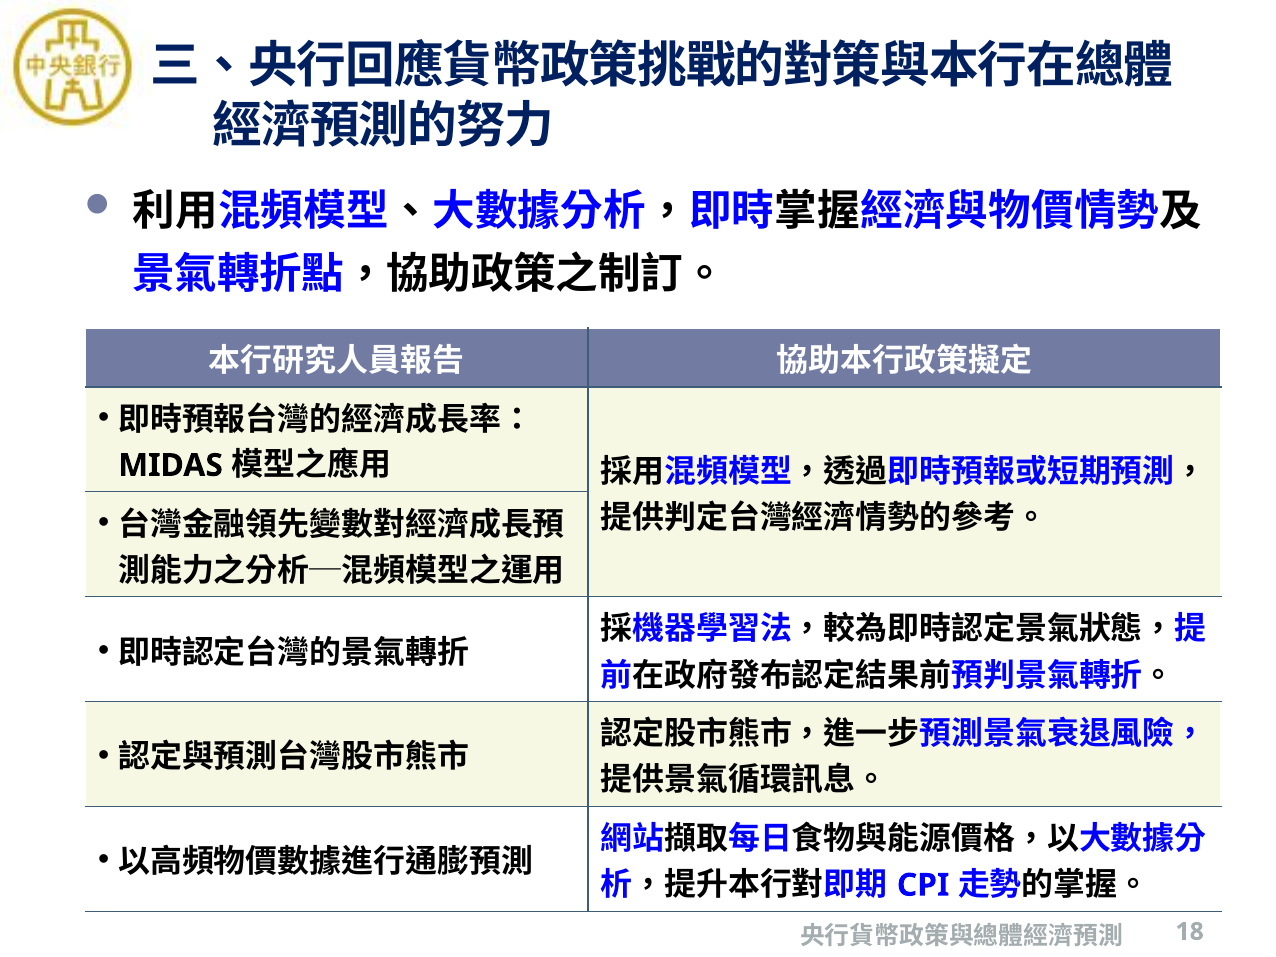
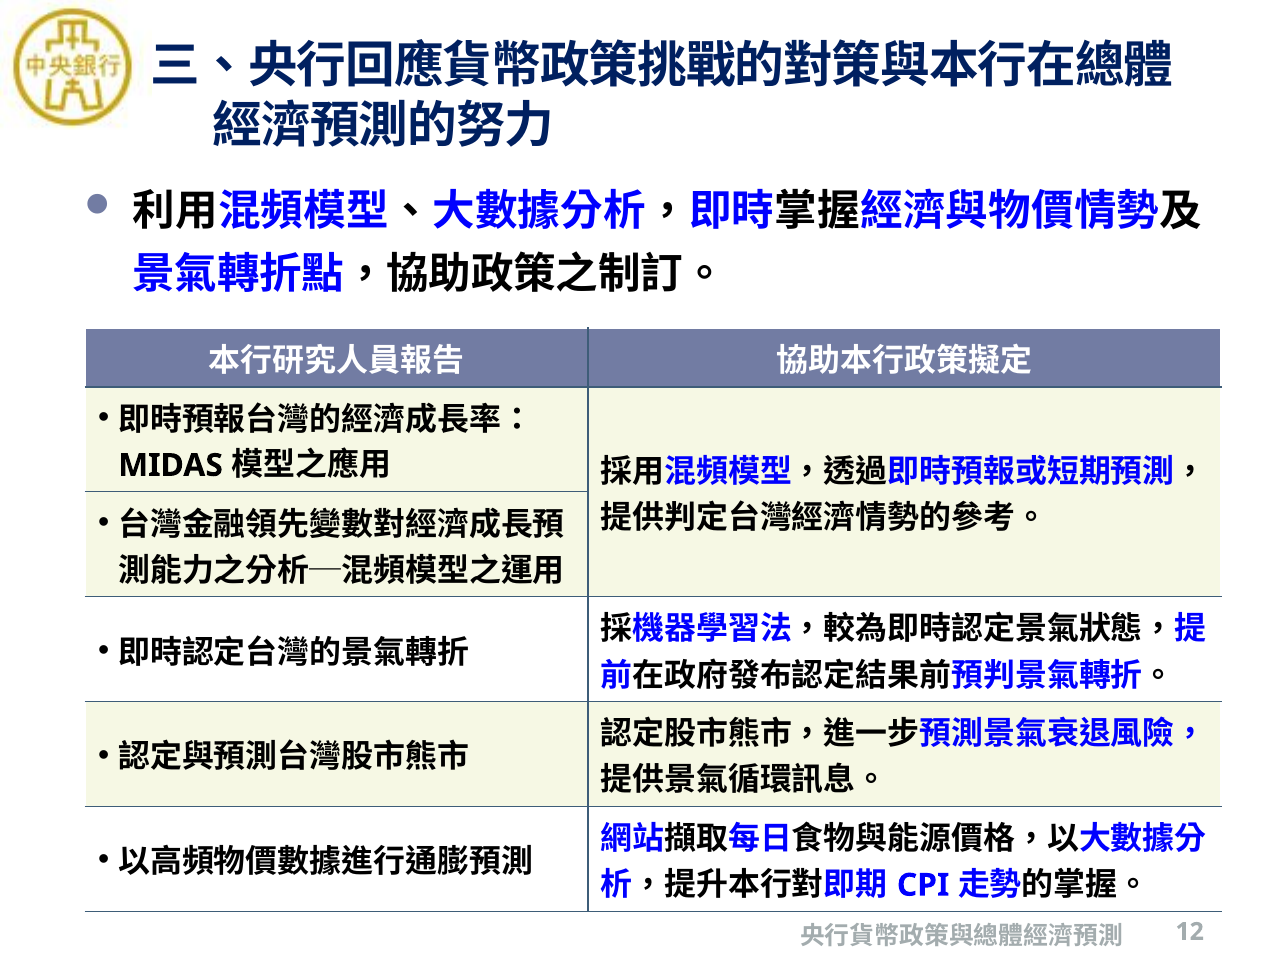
18: 18 -> 12
